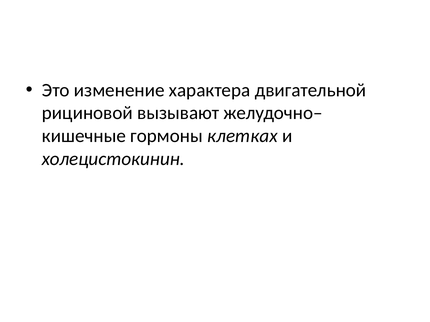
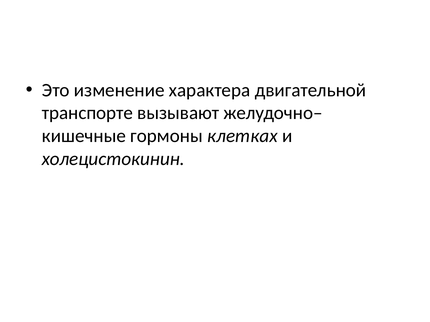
рициновой: рициновой -> транспорте
